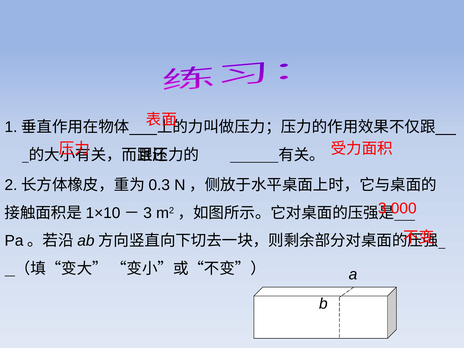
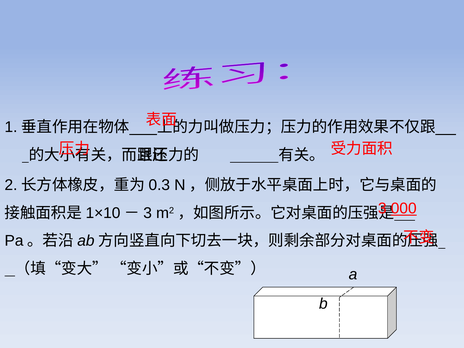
000 underline: none -> present
